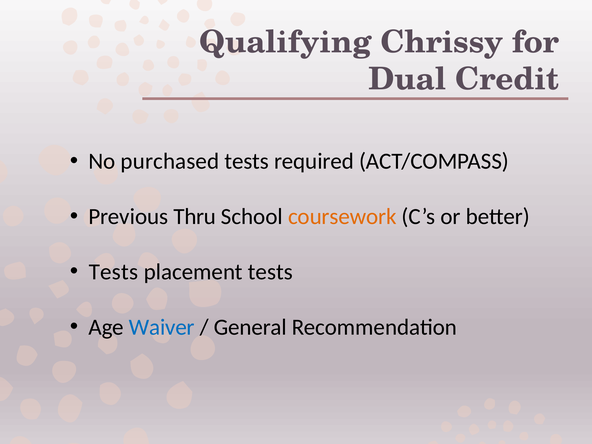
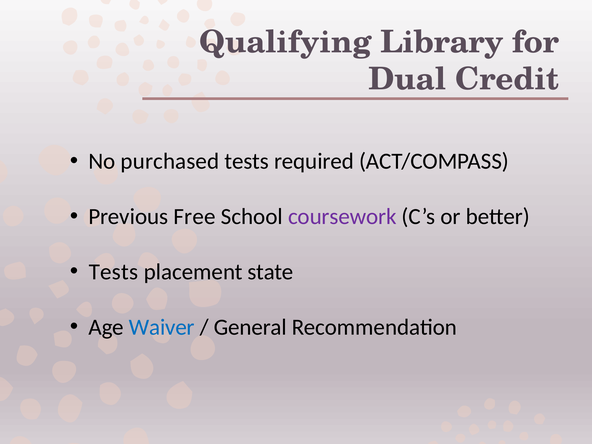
Chrissy: Chrissy -> Library
Thru: Thru -> Free
coursework colour: orange -> purple
placement tests: tests -> state
